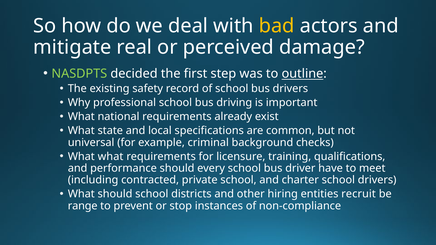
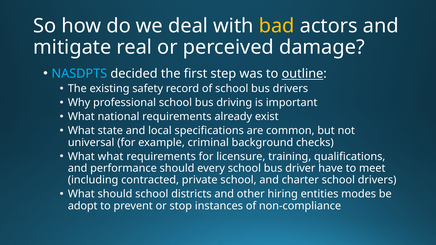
NASDPTS colour: light green -> light blue
recruit: recruit -> modes
range: range -> adopt
